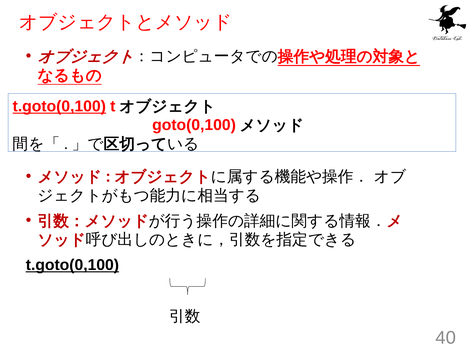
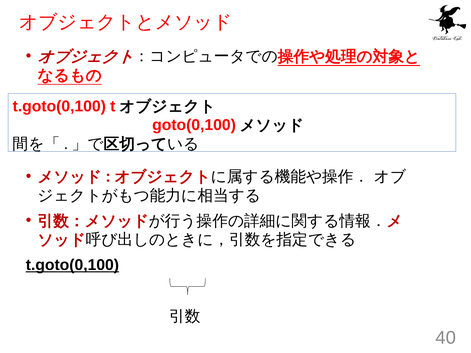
t.goto(0,100 at (59, 106) underline: present -> none
